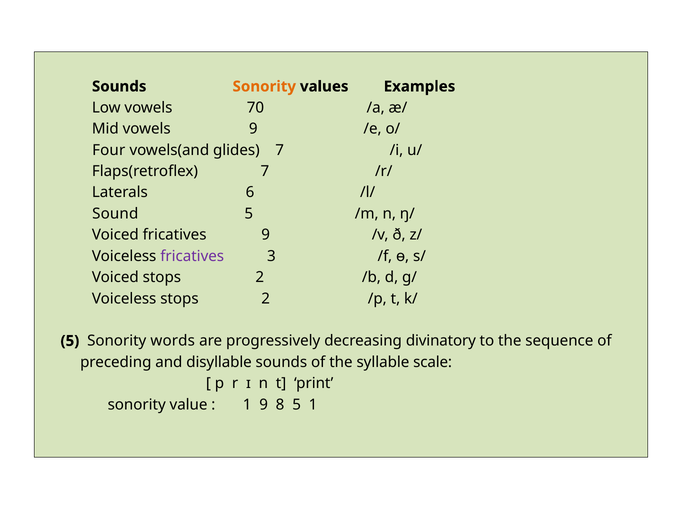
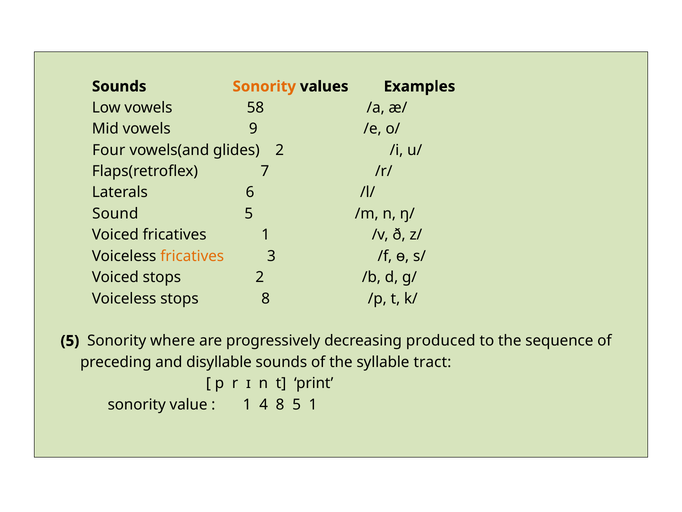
70: 70 -> 58
glides 7: 7 -> 2
fricatives 9: 9 -> 1
fricatives at (192, 256) colour: purple -> orange
Voiceless stops 2: 2 -> 8
words: words -> where
divinatory: divinatory -> produced
scale: scale -> tract
1 9: 9 -> 4
